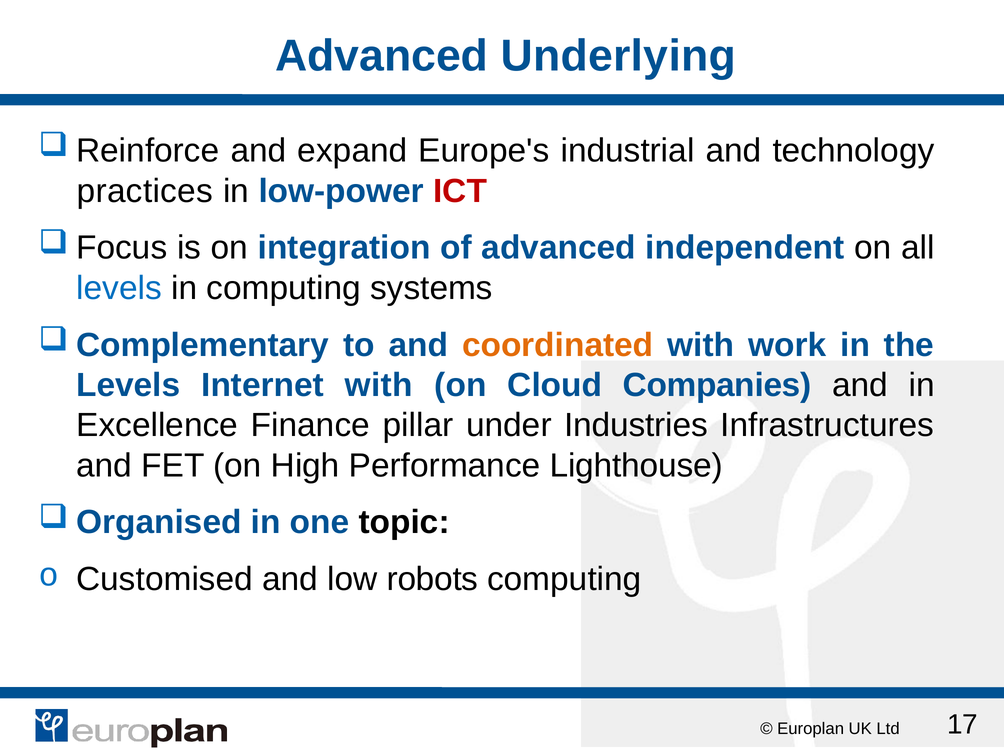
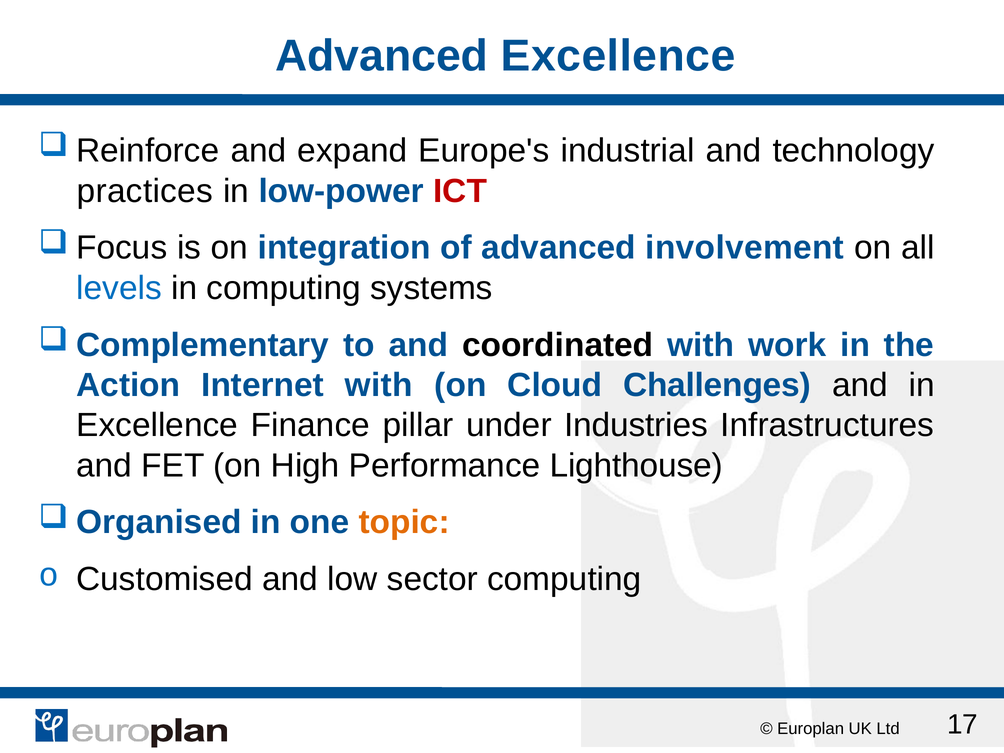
Advanced Underlying: Underlying -> Excellence
independent: independent -> involvement
coordinated colour: orange -> black
Levels at (128, 385): Levels -> Action
Companies: Companies -> Challenges
topic colour: black -> orange
robots: robots -> sector
